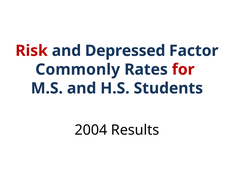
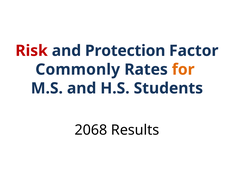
Depressed: Depressed -> Protection
for colour: red -> orange
2004: 2004 -> 2068
